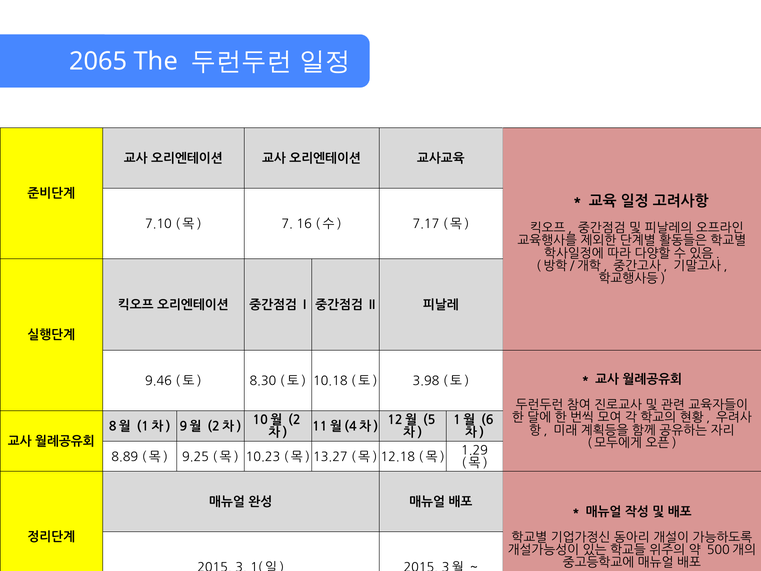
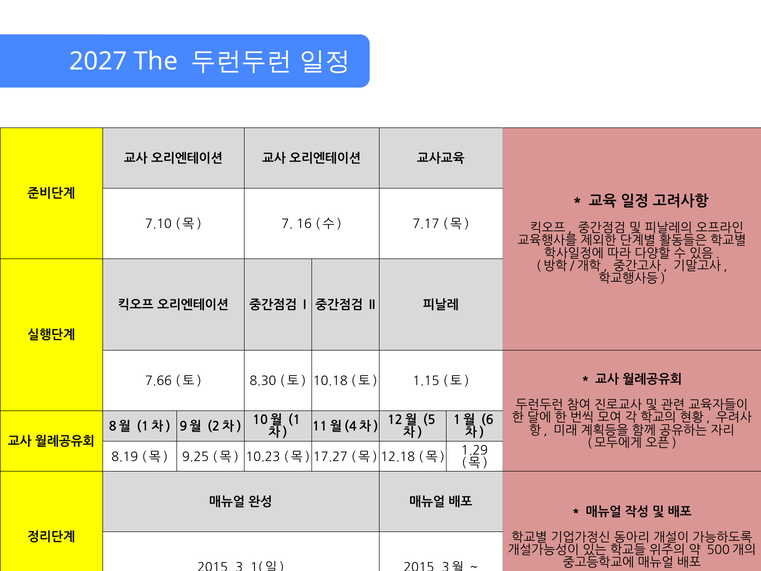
2065: 2065 -> 2027
9.46: 9.46 -> 7.66
3.98: 3.98 -> 1.15
2: 2 -> 1
8.89: 8.89 -> 8.19
13.27: 13.27 -> 17.27
